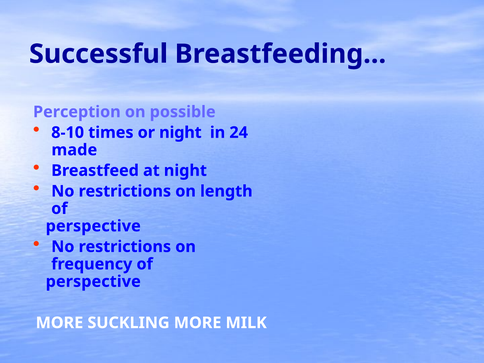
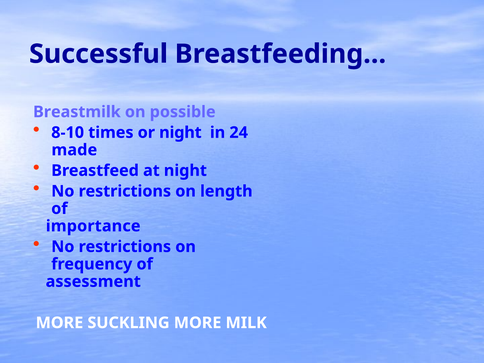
Perception: Perception -> Breastmilk
perspective at (93, 226): perspective -> importance
perspective at (93, 282): perspective -> assessment
